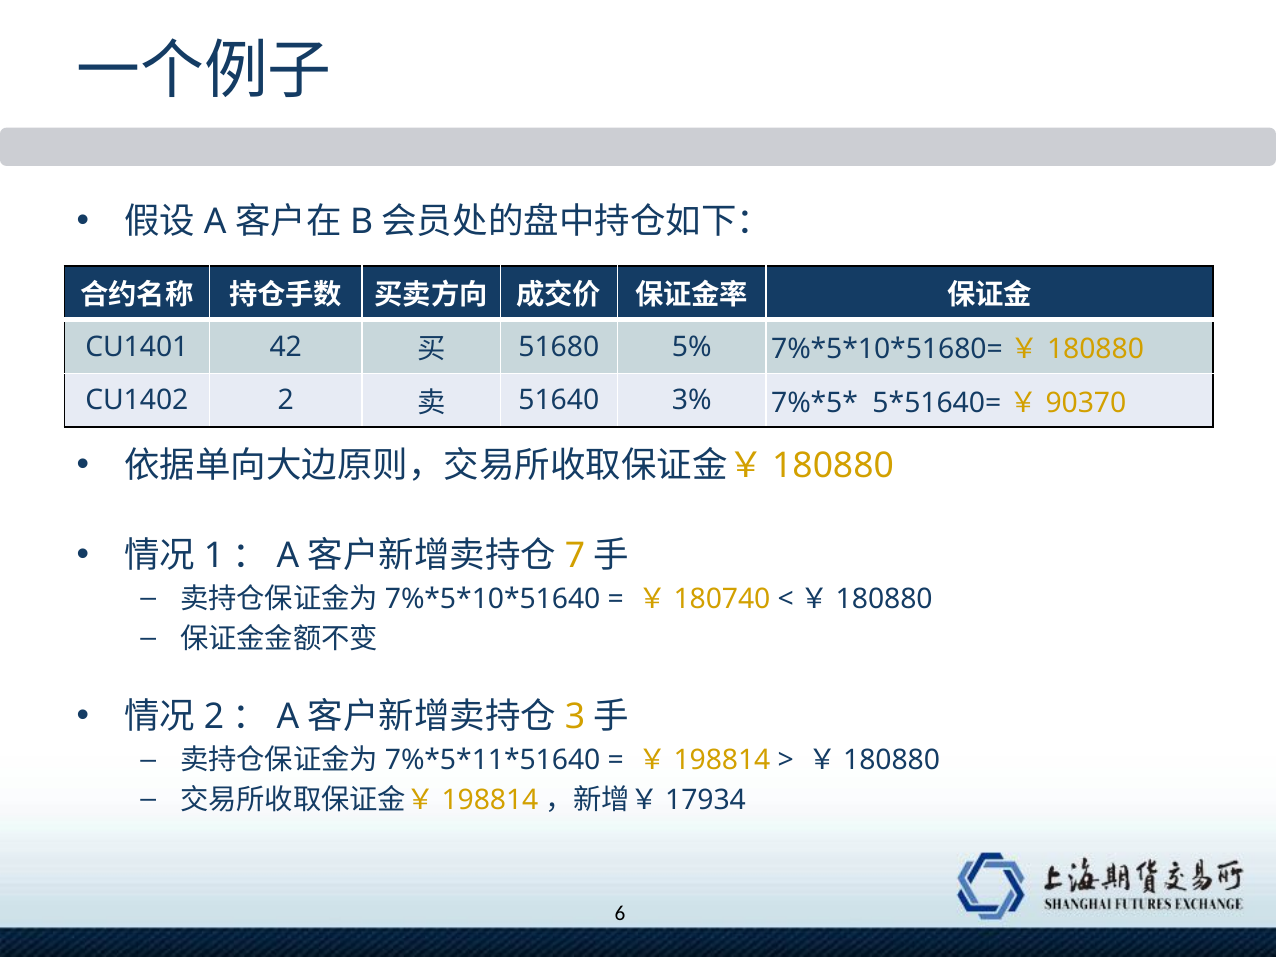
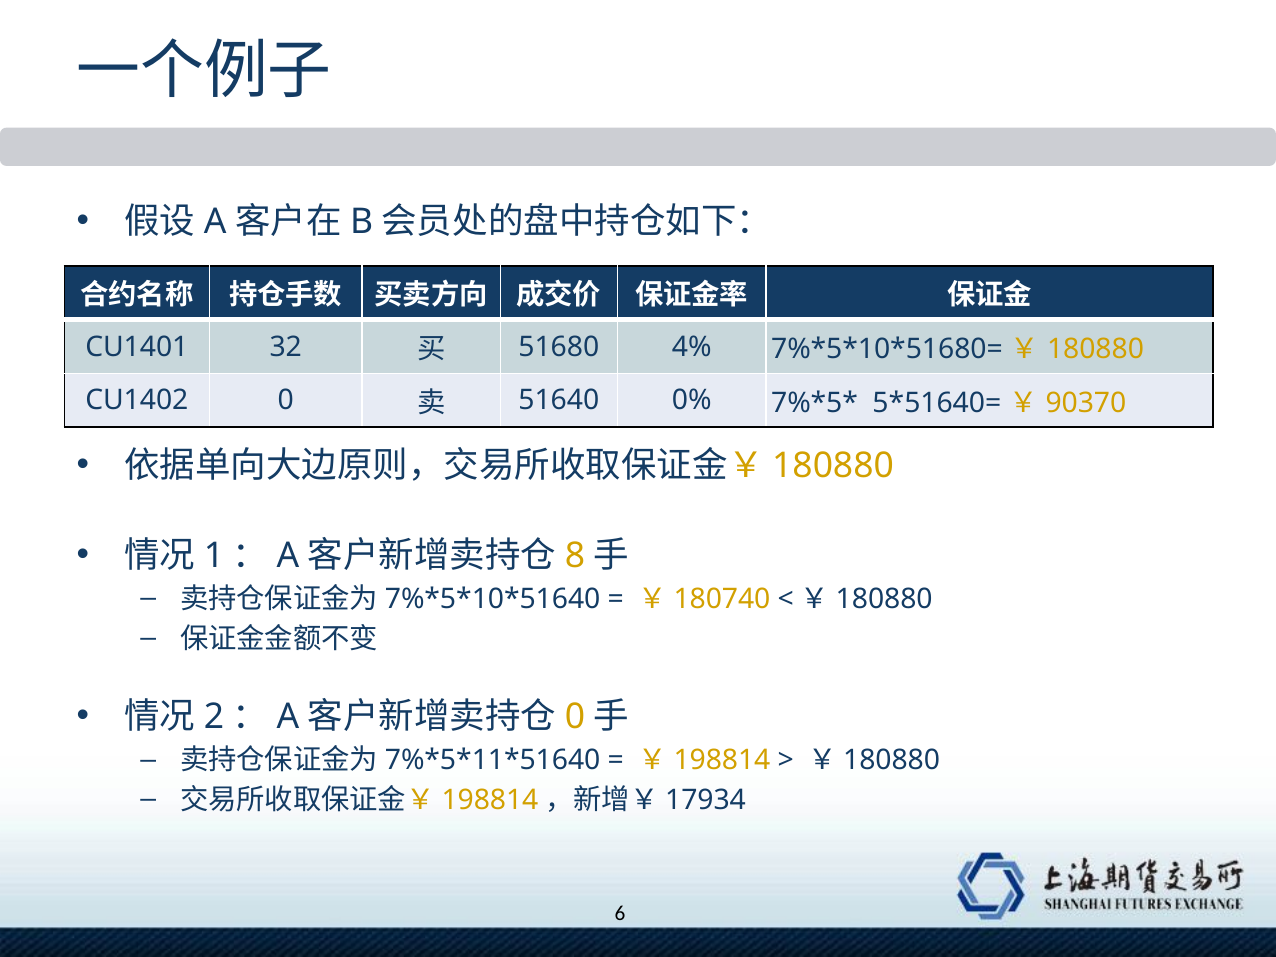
42: 42 -> 32
5%: 5% -> 4%
CU1402 2: 2 -> 0
3%: 3% -> 0%
7: 7 -> 8
3 at (575, 717): 3 -> 0
